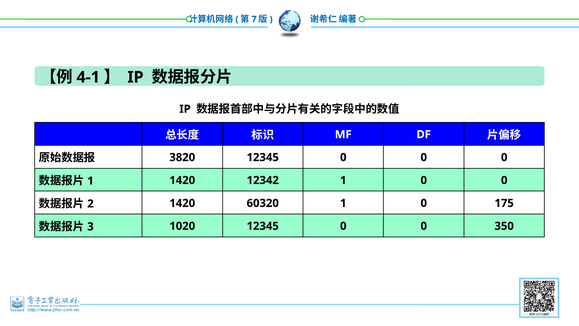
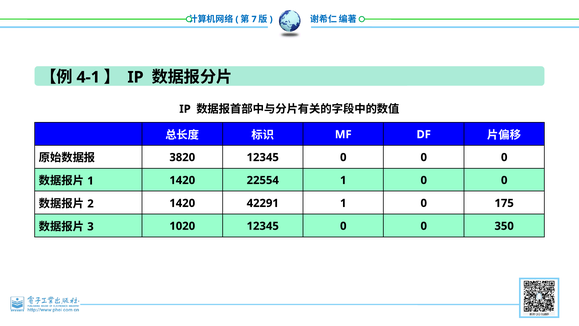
12342: 12342 -> 22554
60320: 60320 -> 42291
